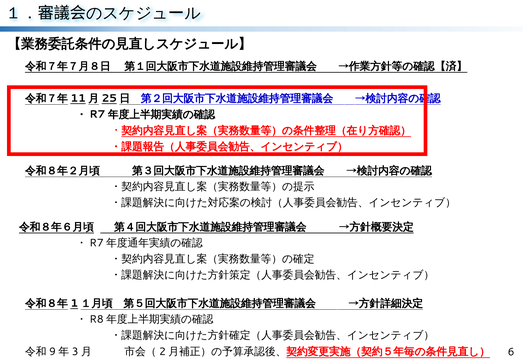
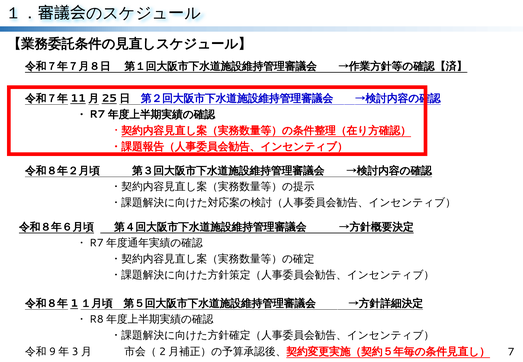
6: 6 -> 7
